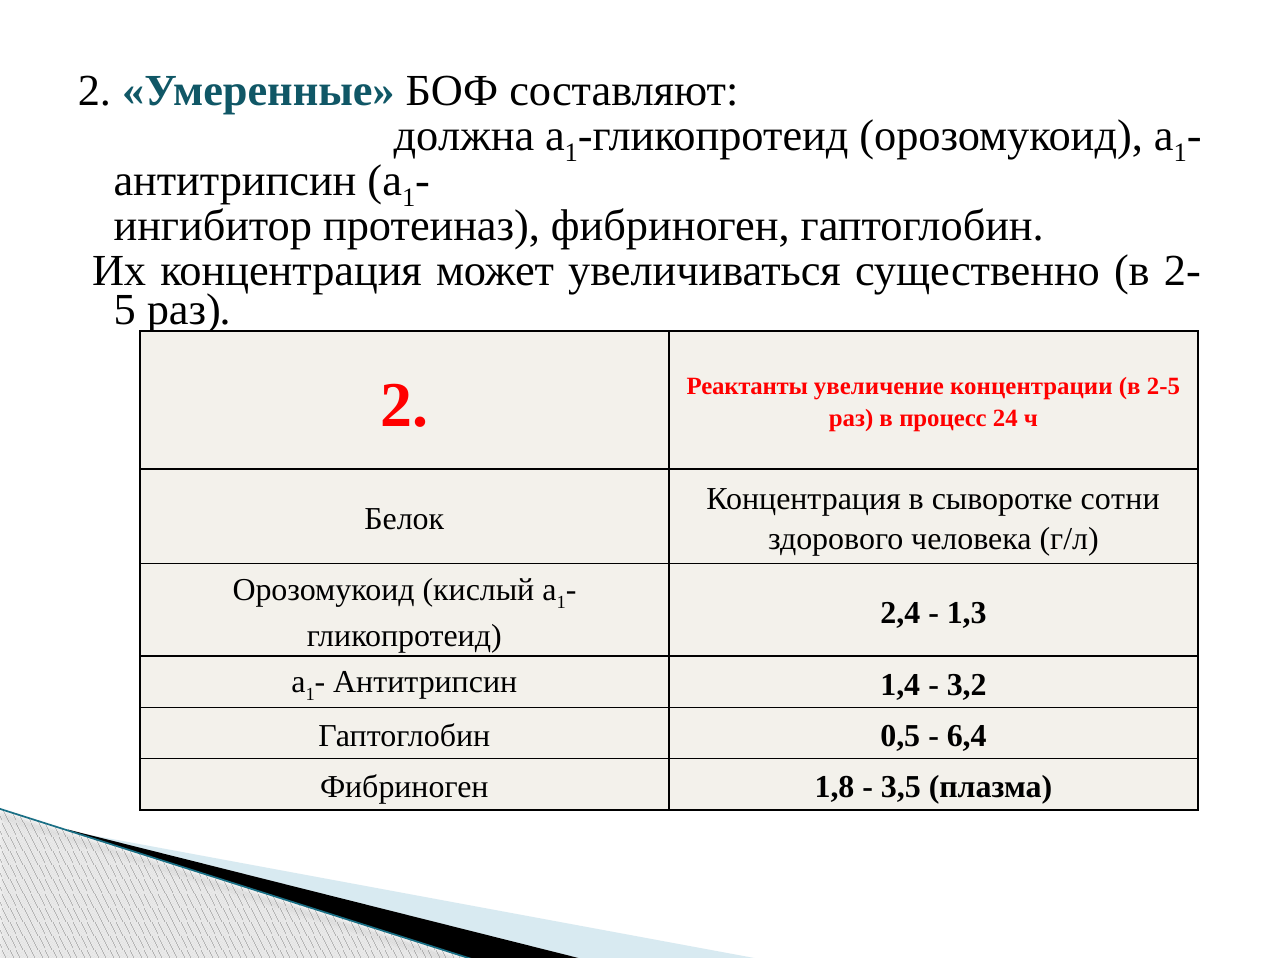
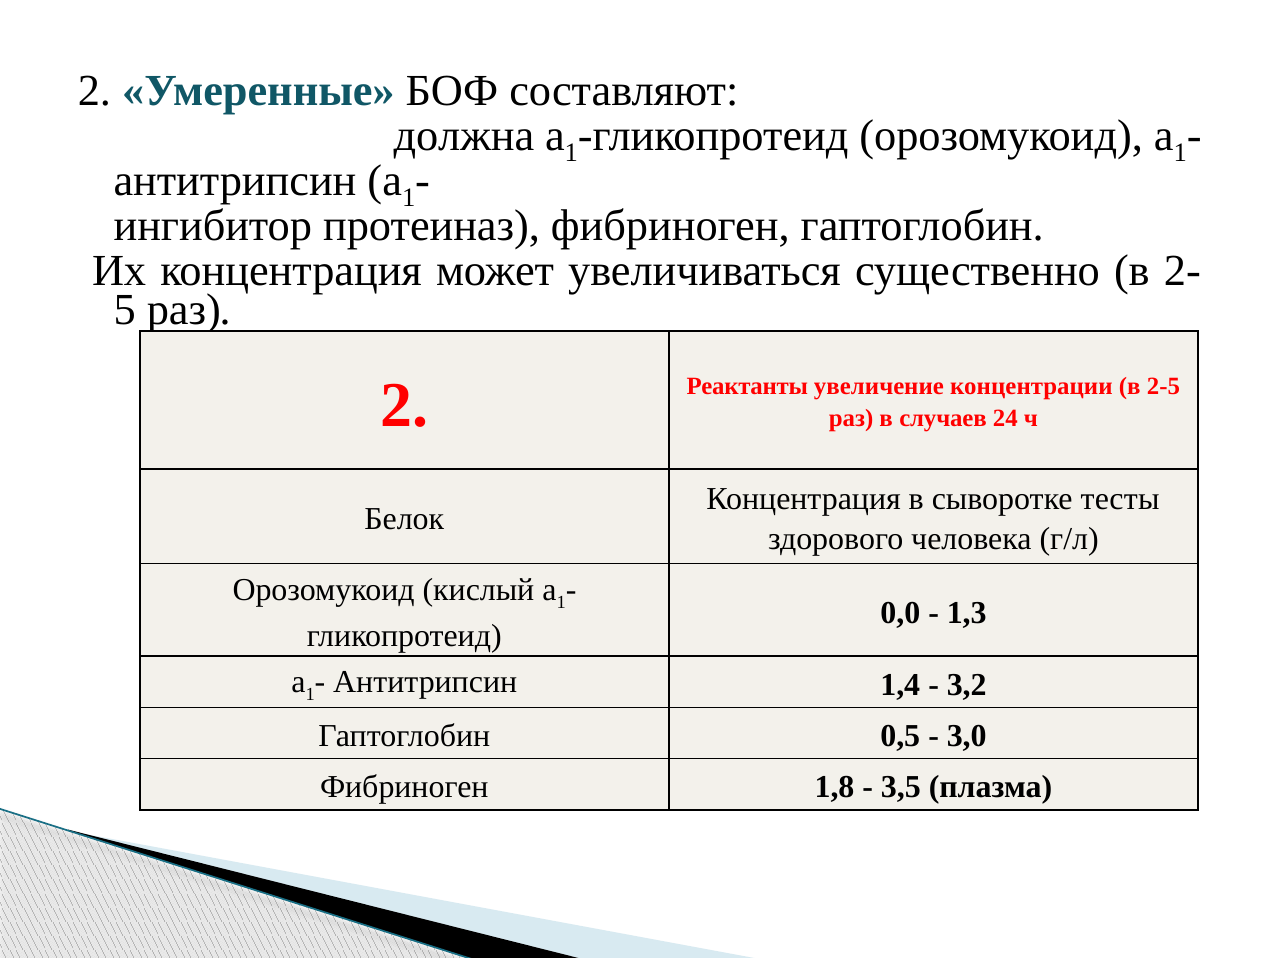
процесс: процесс -> случаев
сотни: сотни -> тесты
2,4: 2,4 -> 0,0
6,4: 6,4 -> 3,0
